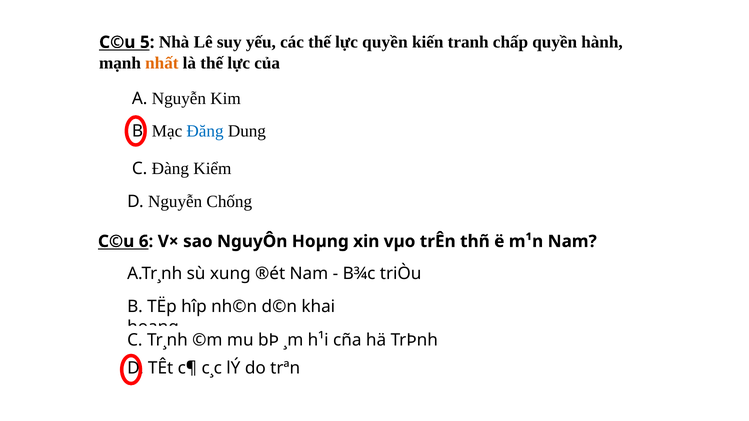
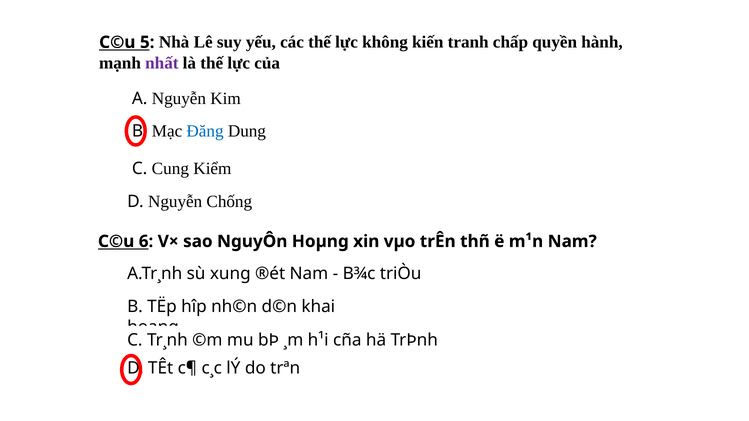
lực quyền: quyền -> không
nhất colour: orange -> purple
Đàng: Đàng -> Cung
